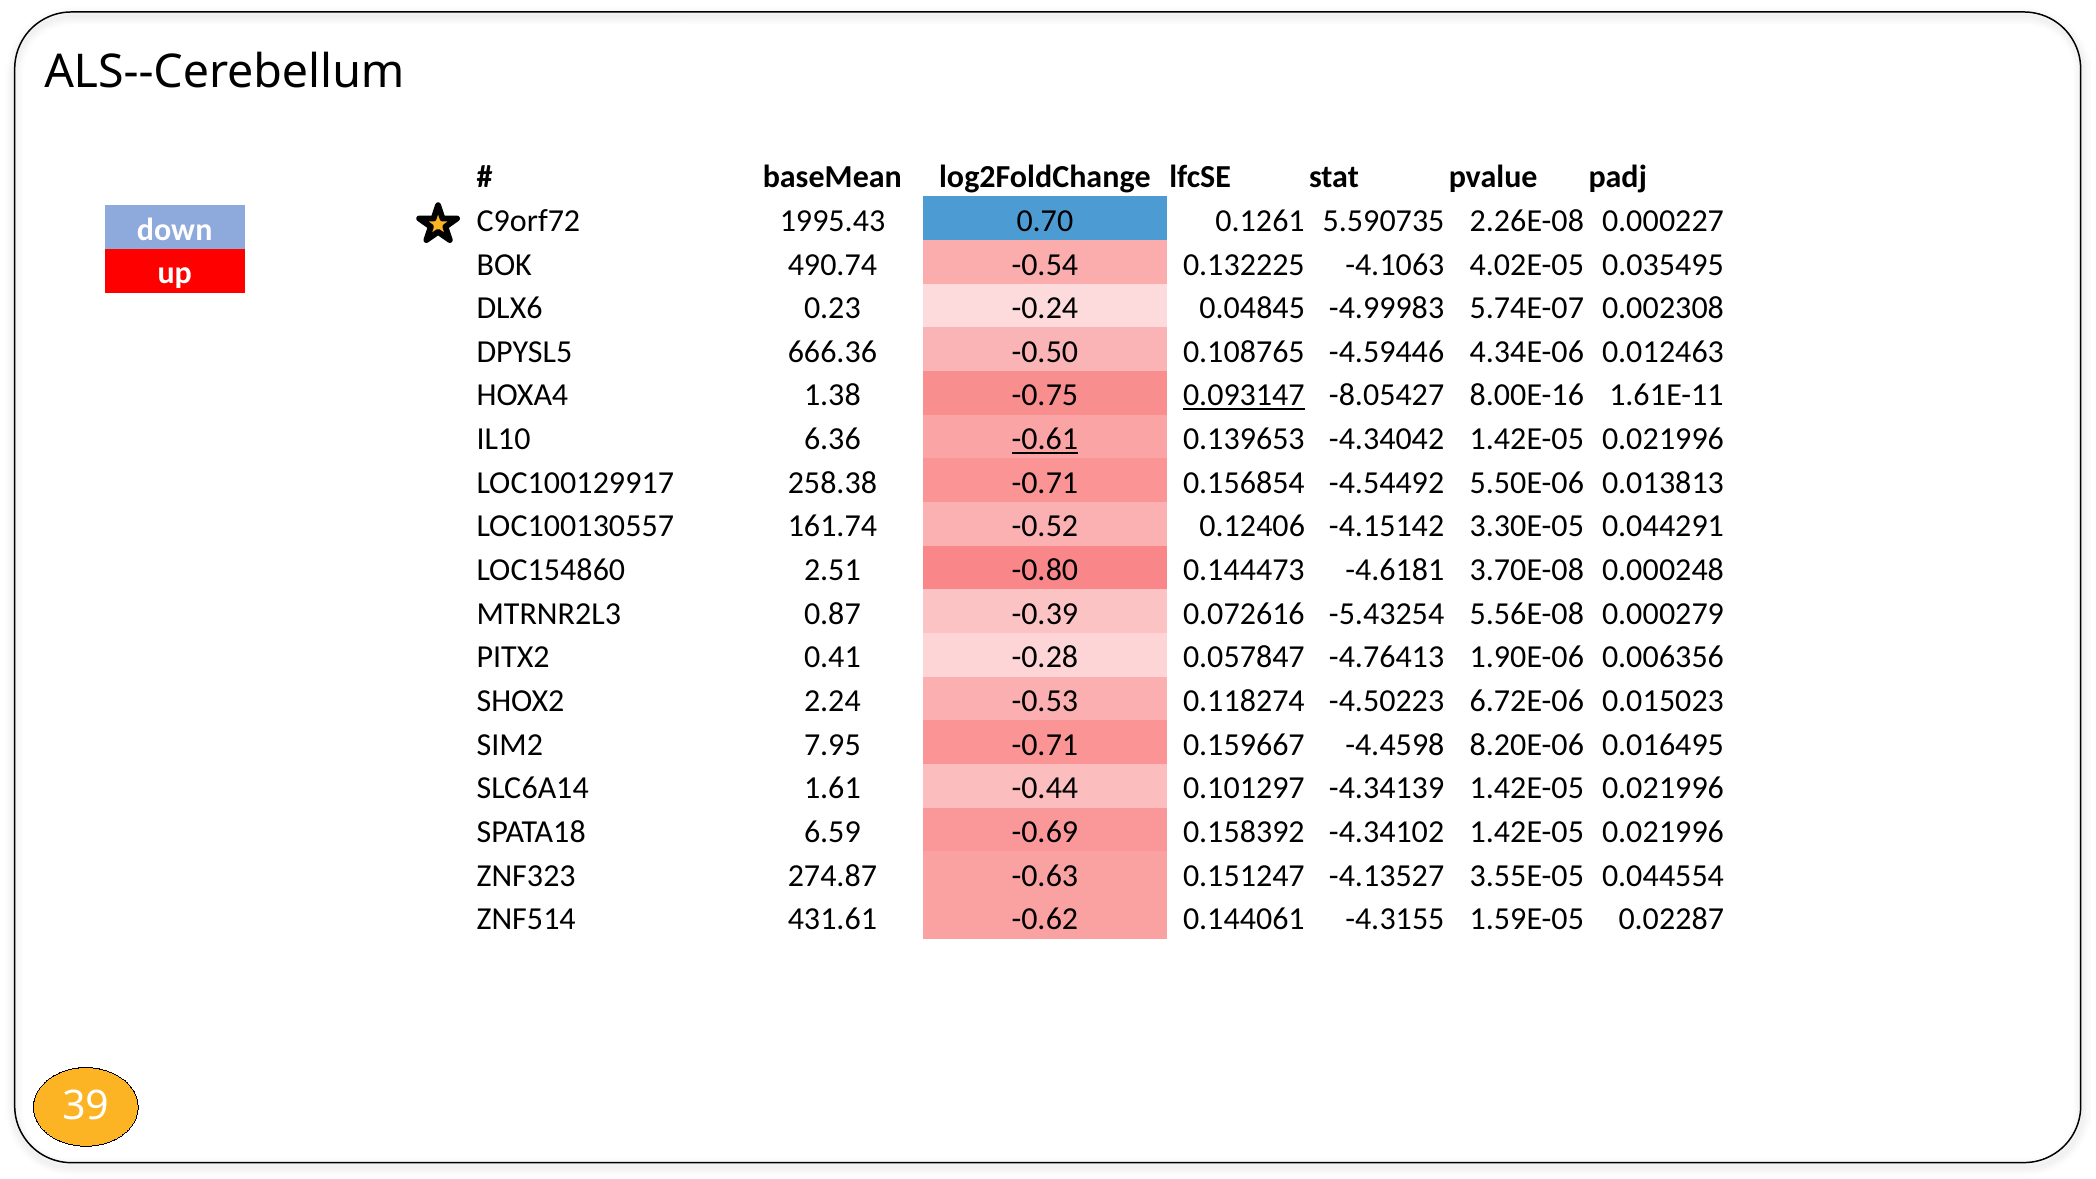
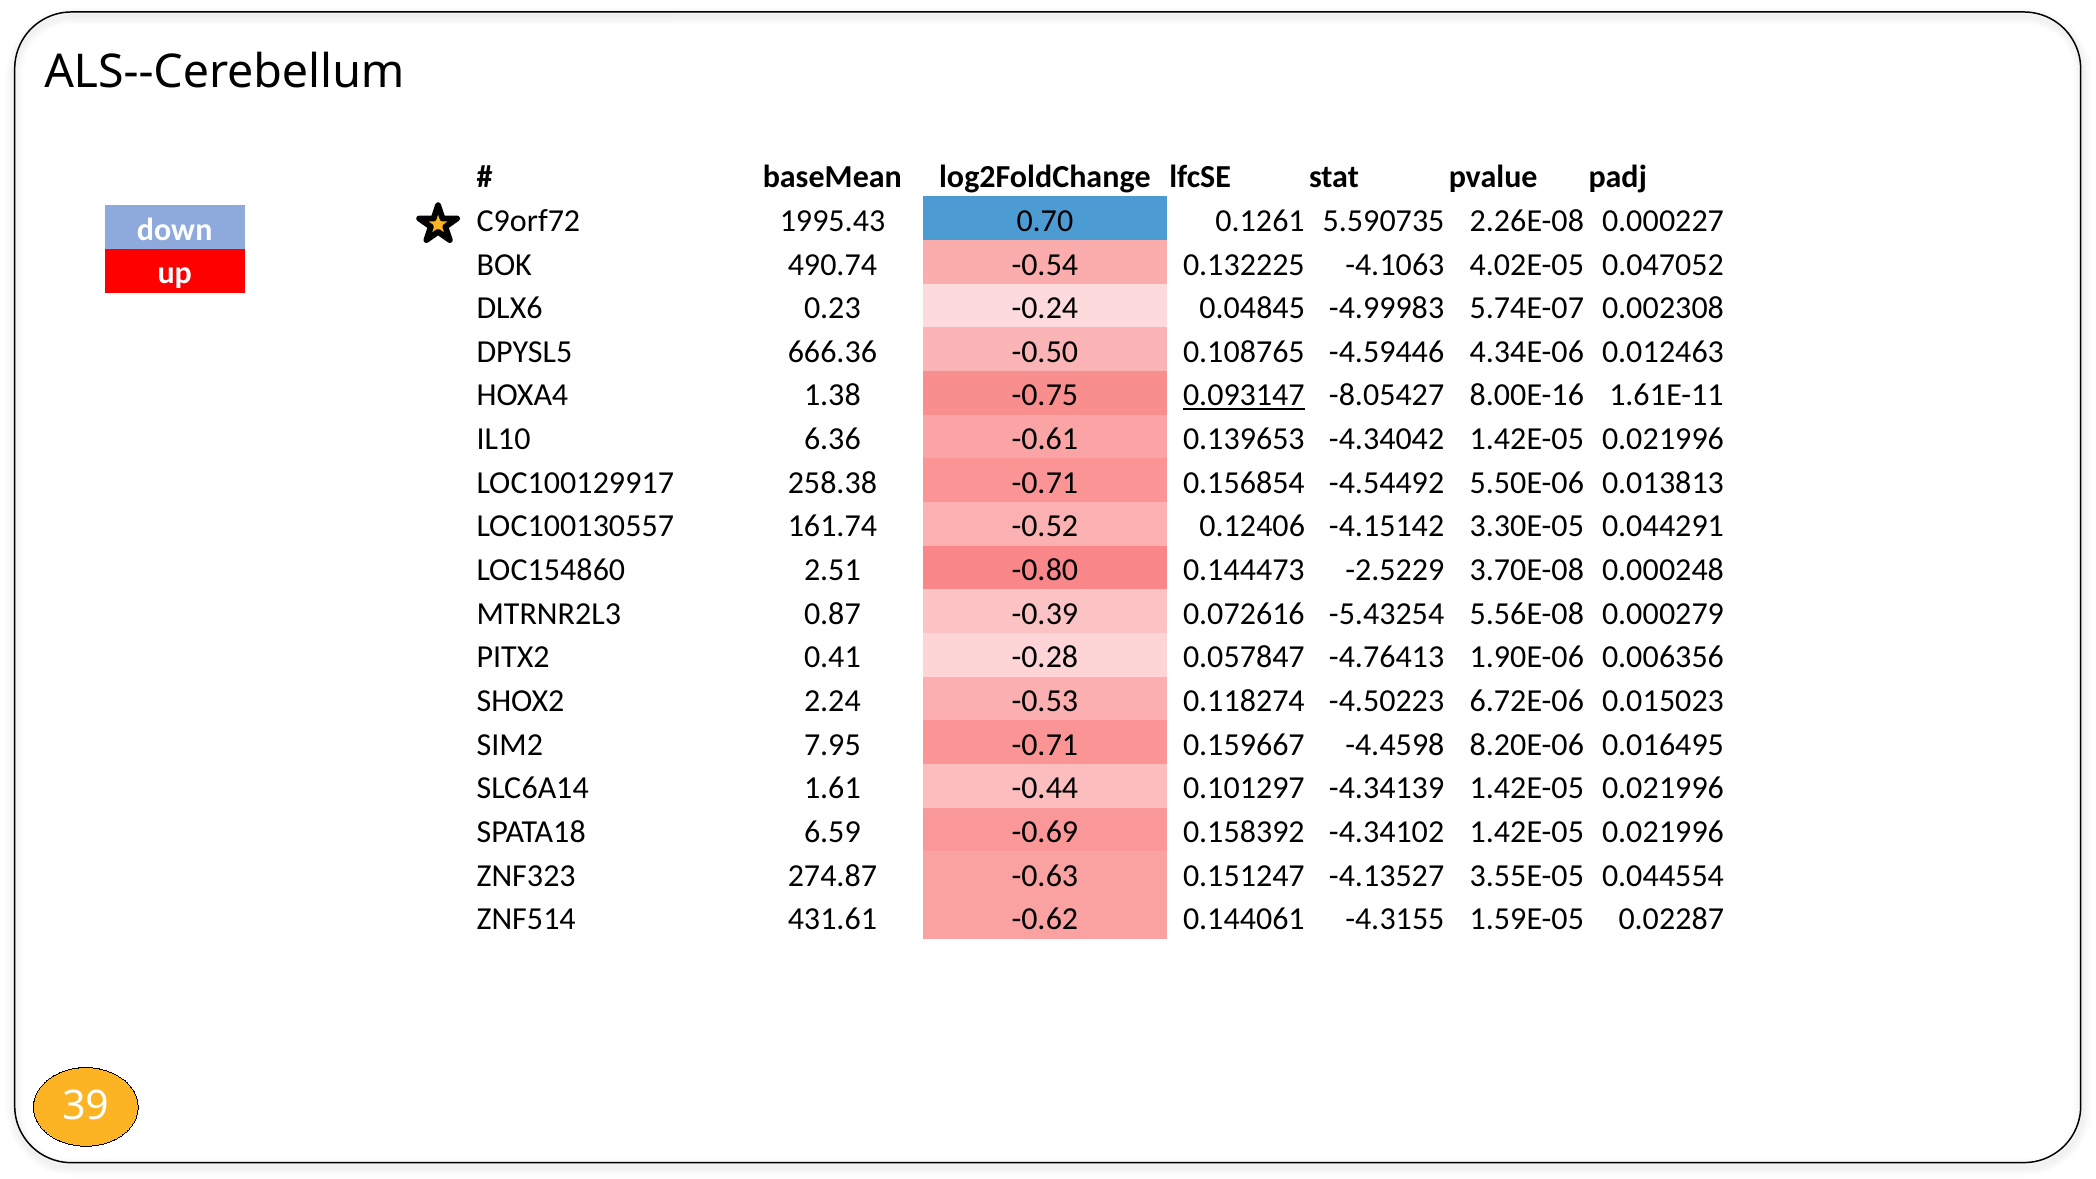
0.035495: 0.035495 -> 0.047052
-0.61 underline: present -> none
-4.6181: -4.6181 -> -2.5229
